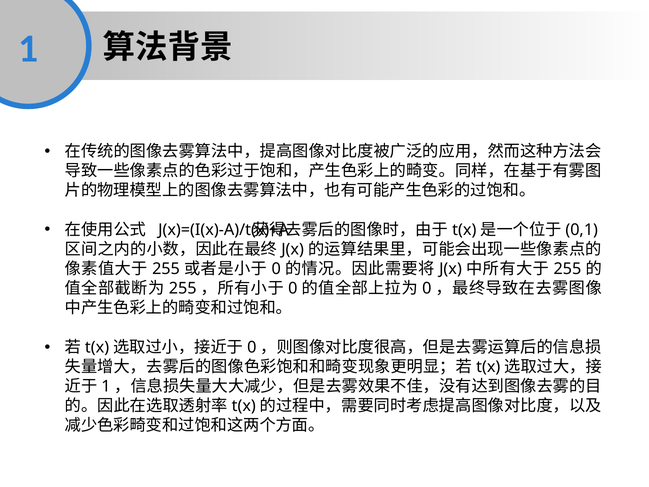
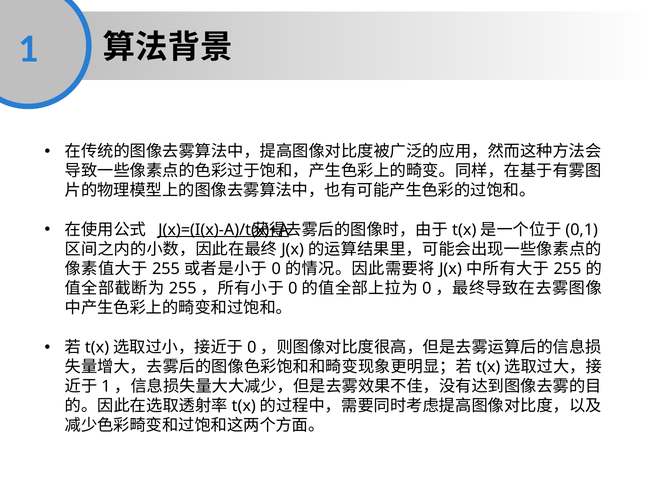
J(x)=(I(x)-A)/t(x)+A underline: none -> present
